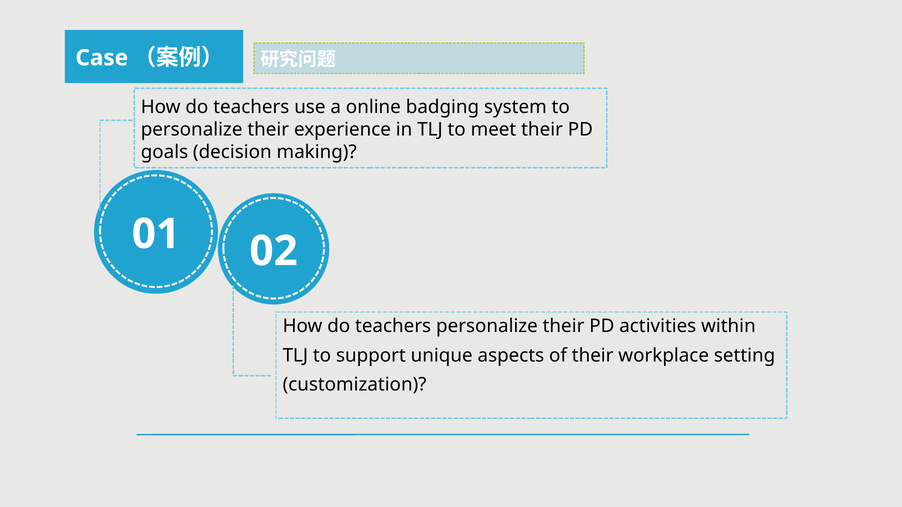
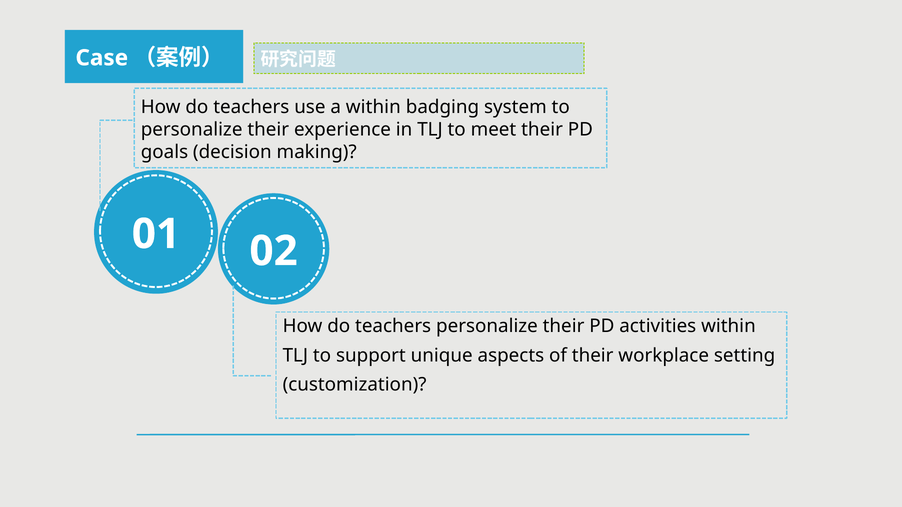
a online: online -> within
